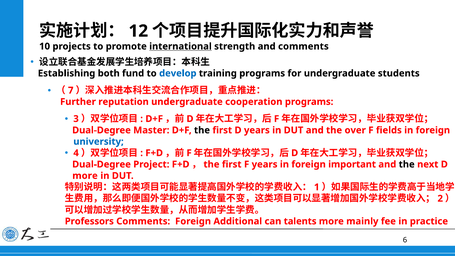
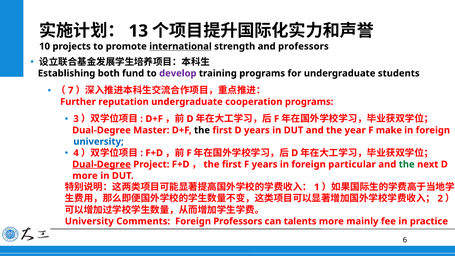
12: 12 -> 13
and comments: comments -> professors
develop colour: blue -> purple
over: over -> year
fields: fields -> make
Dual-Degree at (102, 164) underline: none -> present
important: important -> particular
the at (407, 164) colour: black -> green
Professors at (89, 221): Professors -> University
Foreign Additional: Additional -> Professors
